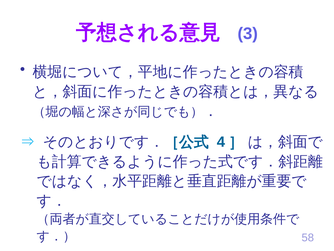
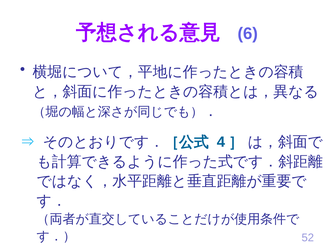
3: 3 -> 6
58: 58 -> 52
